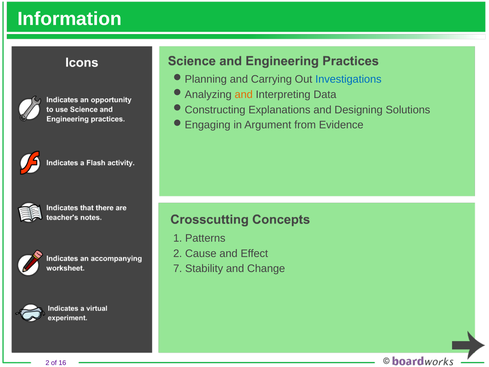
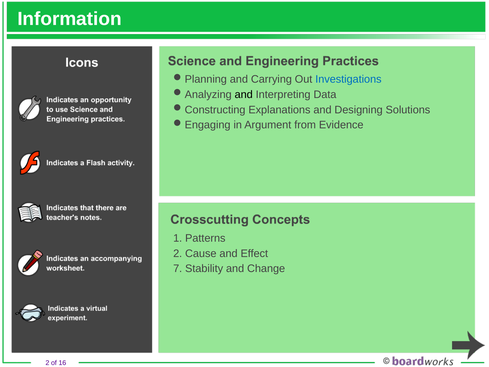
and at (244, 94) colour: orange -> black
